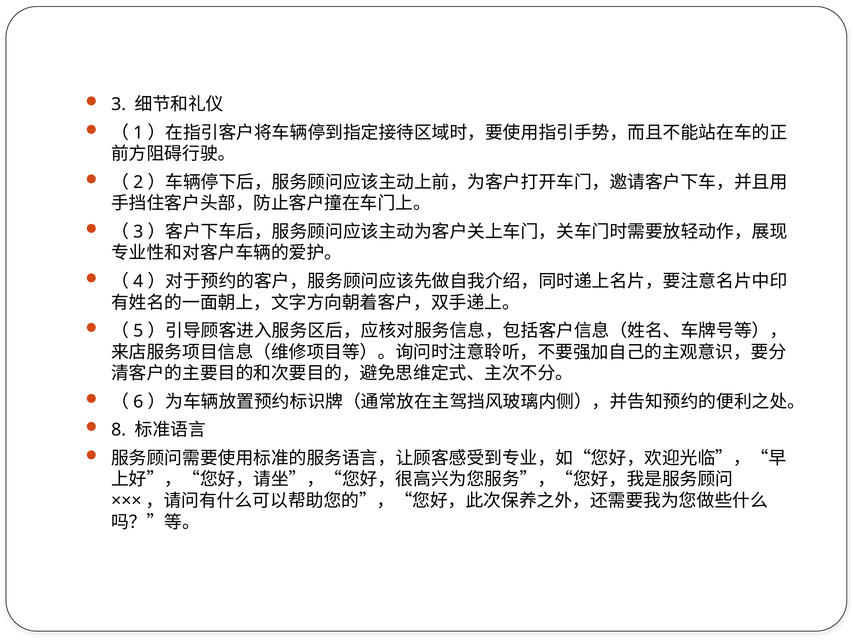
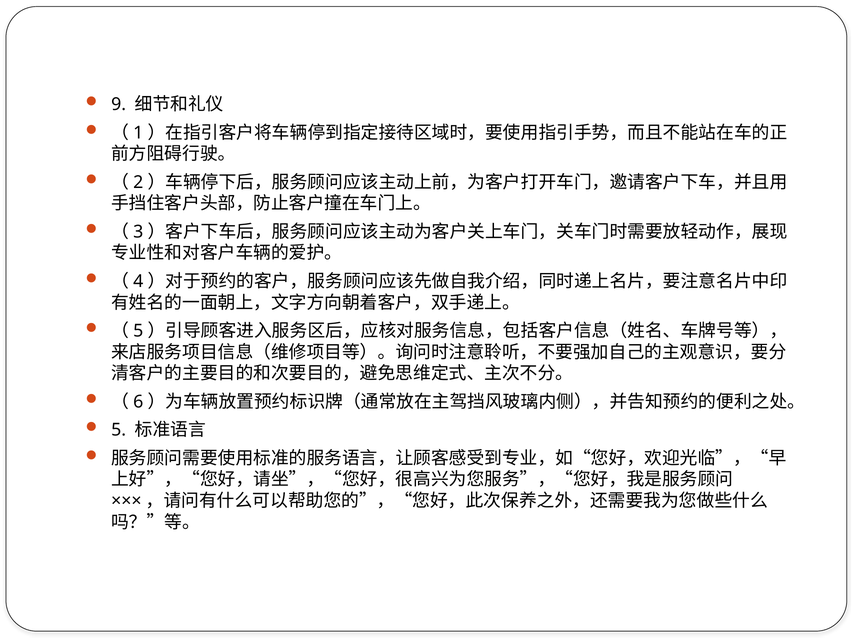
3: 3 -> 9
8: 8 -> 5
